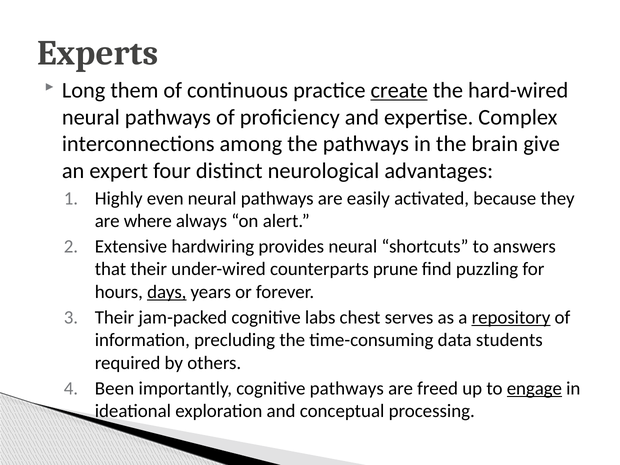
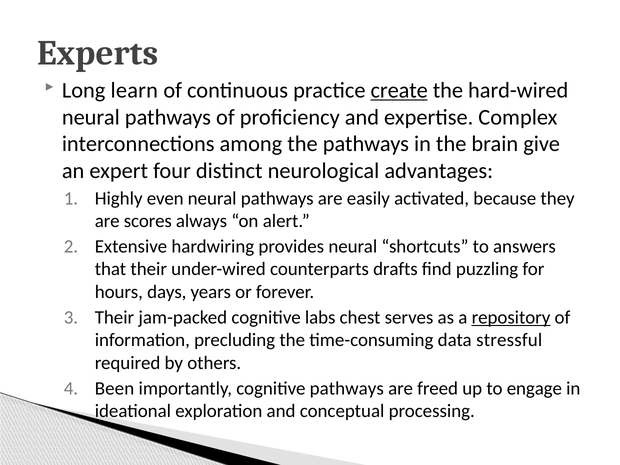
them: them -> learn
where: where -> scores
prune: prune -> drafts
days underline: present -> none
students: students -> stressful
engage underline: present -> none
